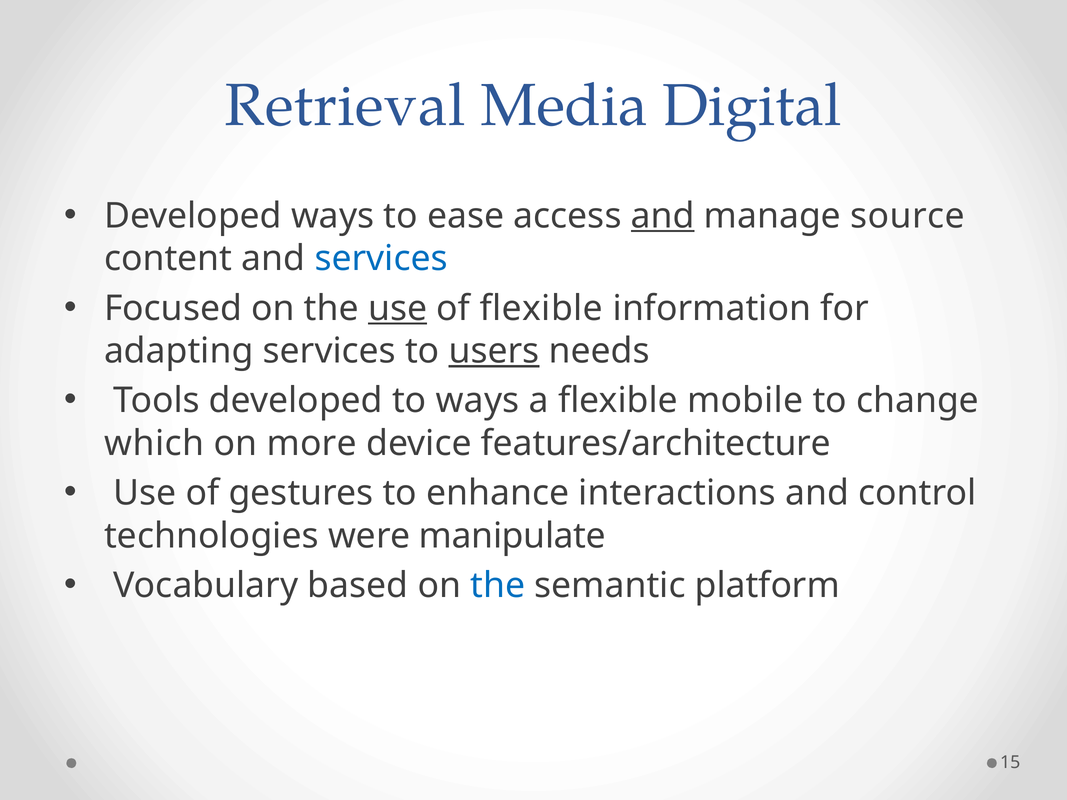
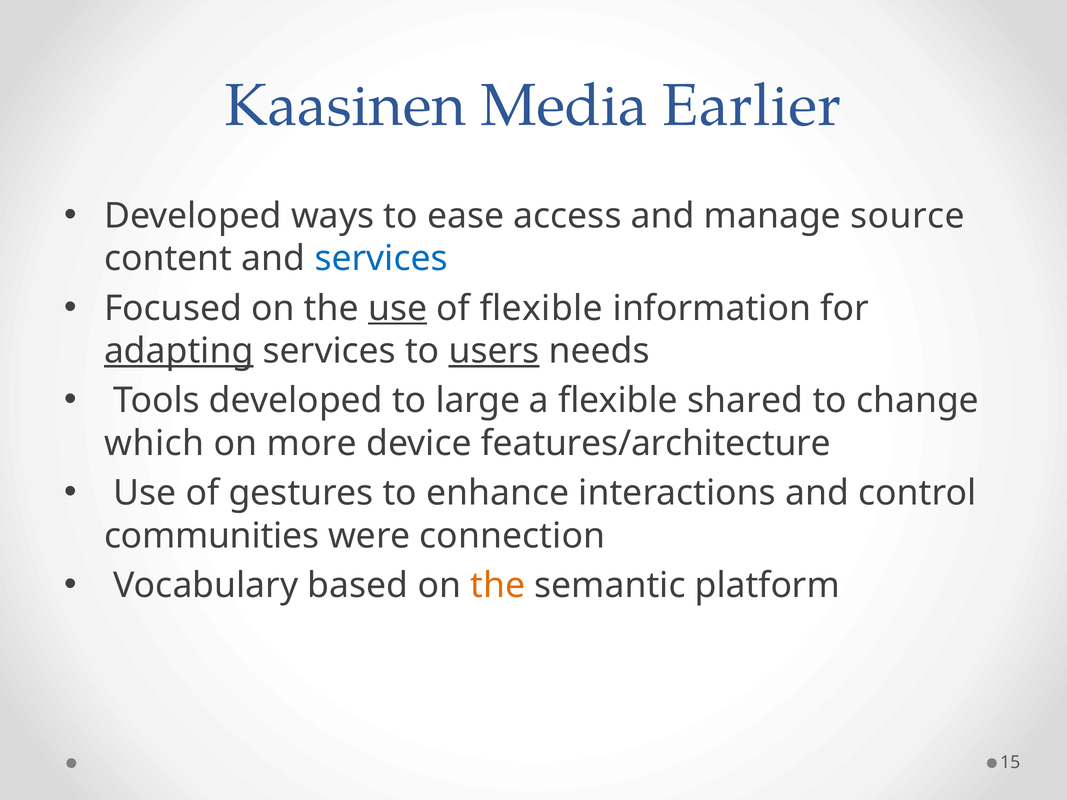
Retrieval: Retrieval -> Kaasinen
Digital: Digital -> Earlier
and at (663, 216) underline: present -> none
adapting underline: none -> present
to ways: ways -> large
mobile: mobile -> shared
technologies: technologies -> communities
manipulate: manipulate -> connection
the at (498, 586) colour: blue -> orange
